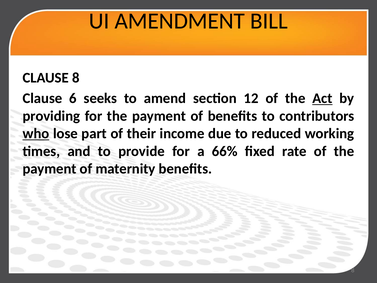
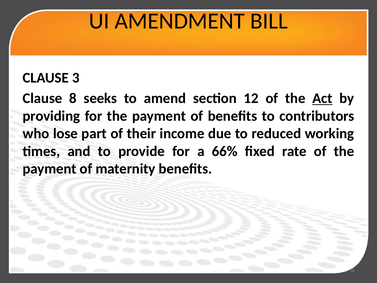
CLAUSE 8: 8 -> 3
Clause 6: 6 -> 8
who underline: present -> none
